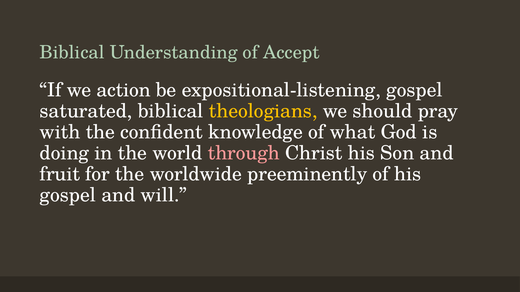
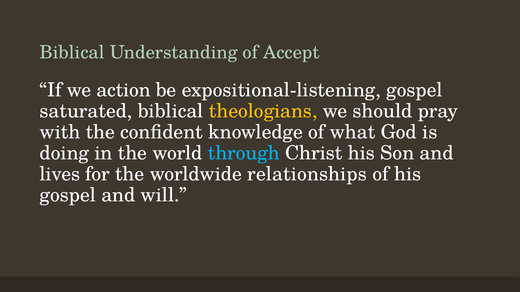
through colour: pink -> light blue
fruit: fruit -> lives
preeminently: preeminently -> relationships
